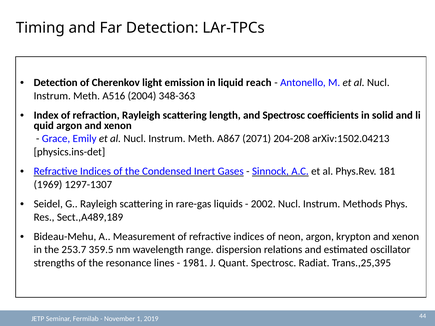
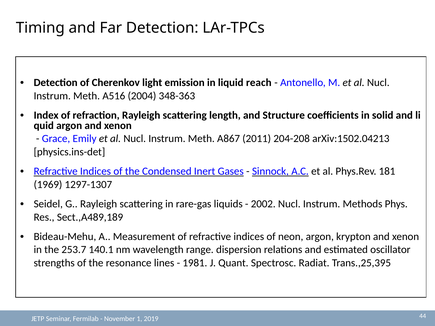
and Spectrosc: Spectrosc -> Structure
2071: 2071 -> 2011
359.5: 359.5 -> 140.1
